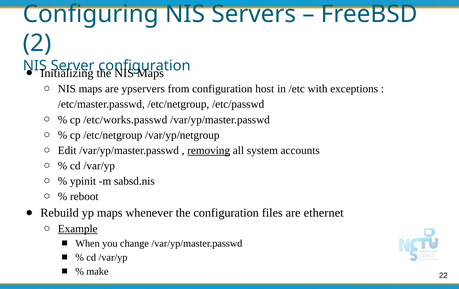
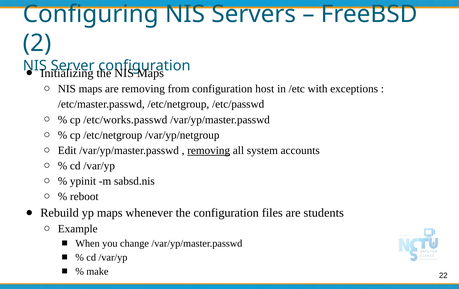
are ypservers: ypservers -> removing
ethernet: ethernet -> students
Example underline: present -> none
